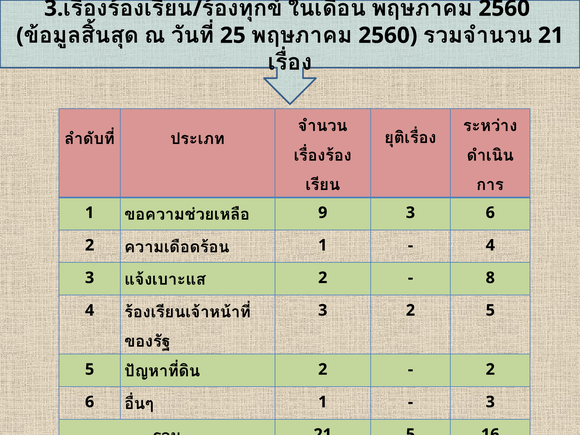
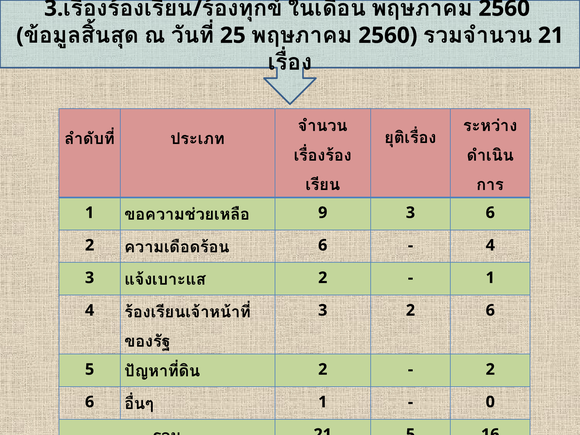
1 at (323, 245): 1 -> 6
8 at (490, 278): 8 -> 1
3 2 5: 5 -> 6
3 at (490, 402): 3 -> 0
